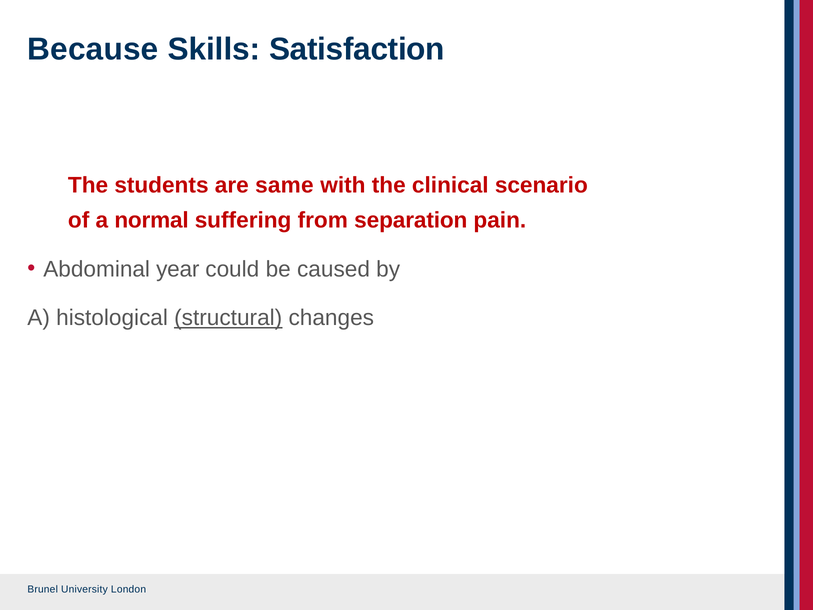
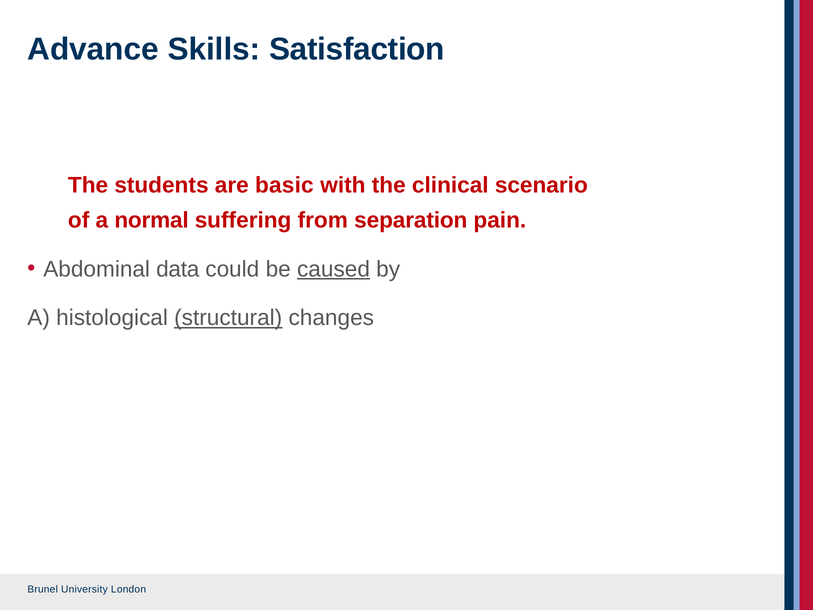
Because: Because -> Advance
same: same -> basic
year: year -> data
caused underline: none -> present
